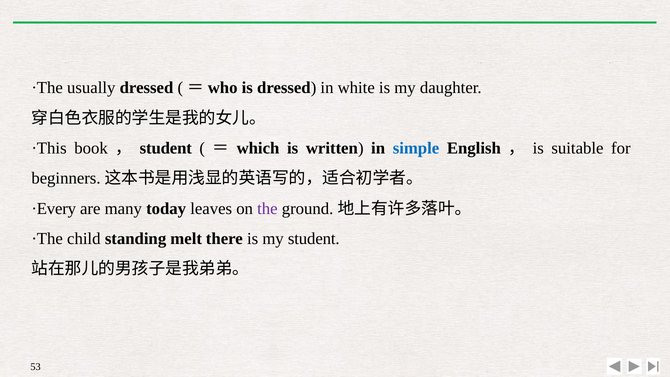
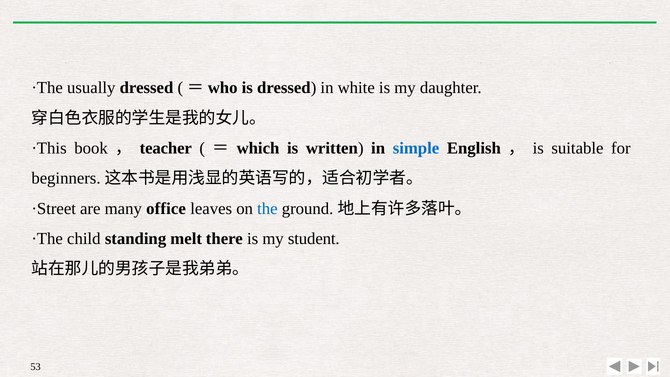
student at (166, 148): student -> teacher
·Every: ·Every -> ·Street
today: today -> office
the colour: purple -> blue
